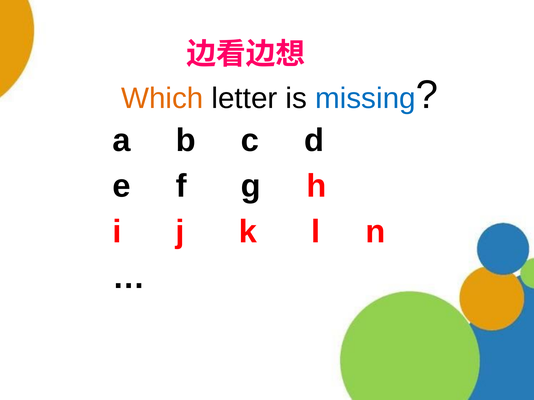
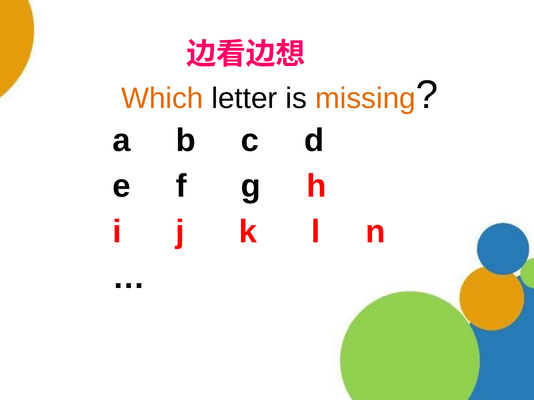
missing colour: blue -> orange
